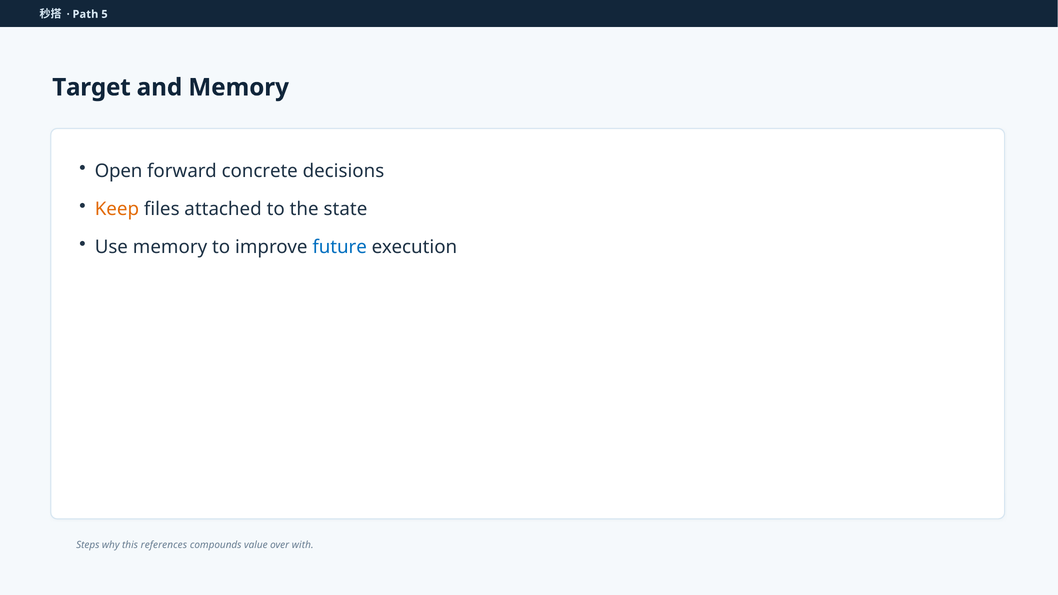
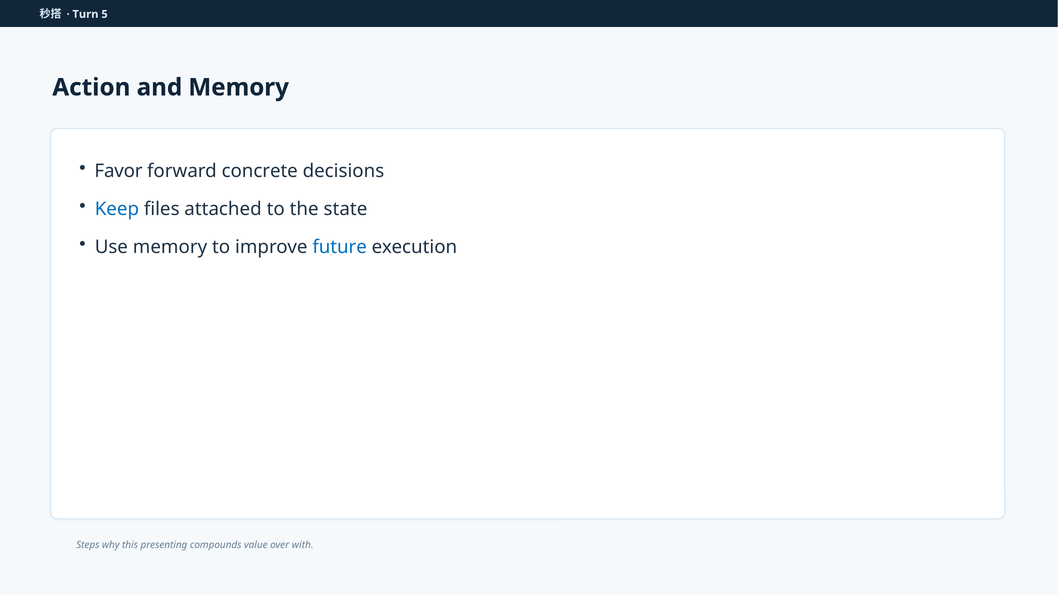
Path: Path -> Turn
Target: Target -> Action
Open: Open -> Favor
Keep colour: orange -> blue
references: references -> presenting
